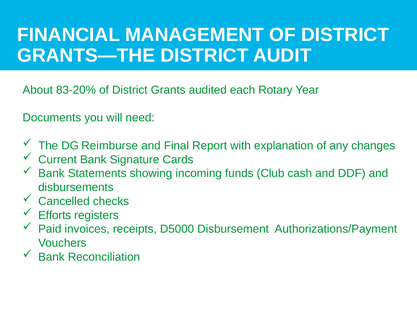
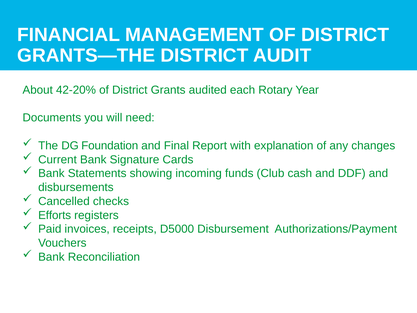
83-20%: 83-20% -> 42-20%
Reimburse: Reimburse -> Foundation
